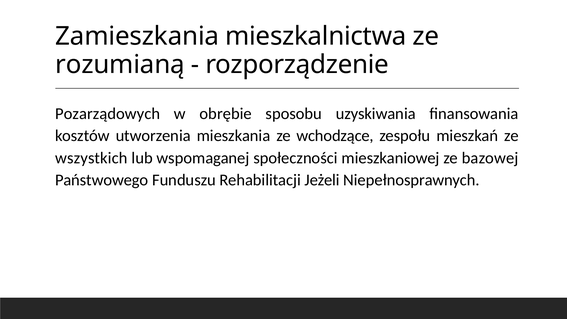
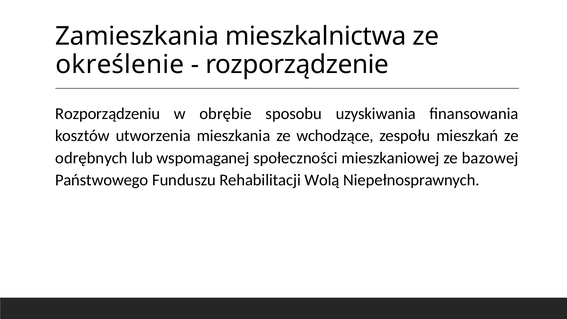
rozumianą: rozumianą -> określenie
Pozarządowych: Pozarządowych -> Rozporządzeniu
wszystkich: wszystkich -> odrębnych
Jeżeli: Jeżeli -> Wolą
